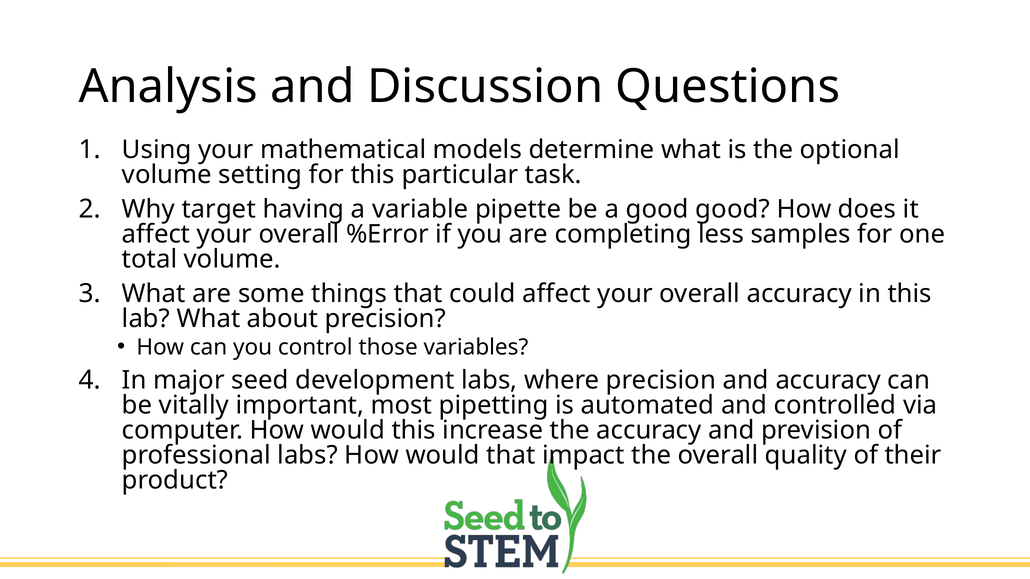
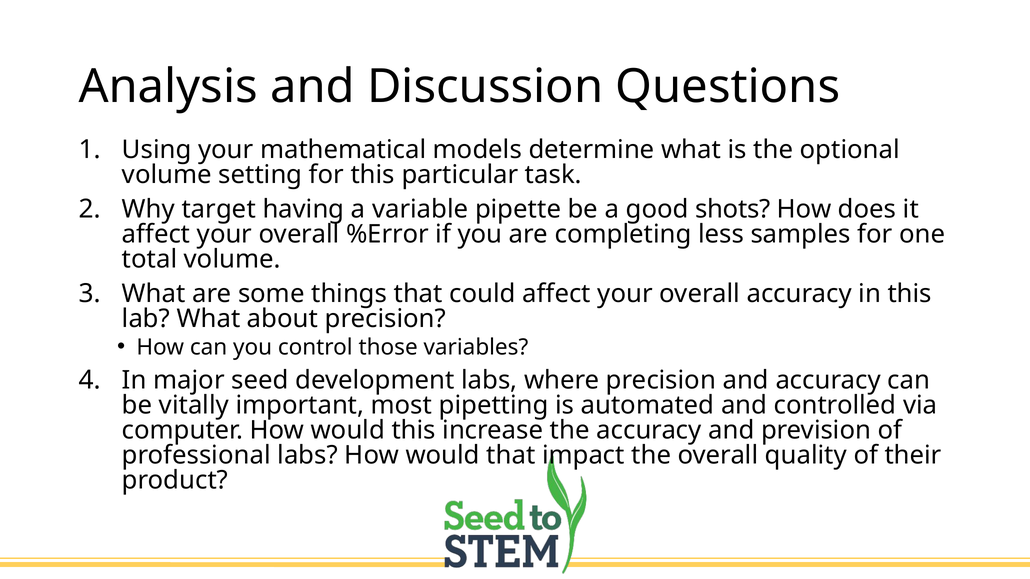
good good: good -> shots
